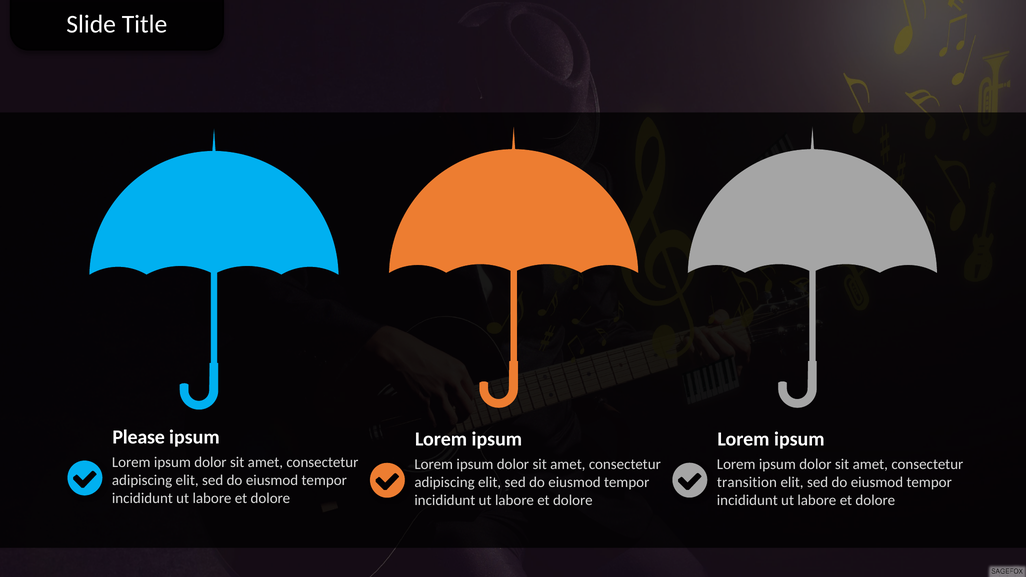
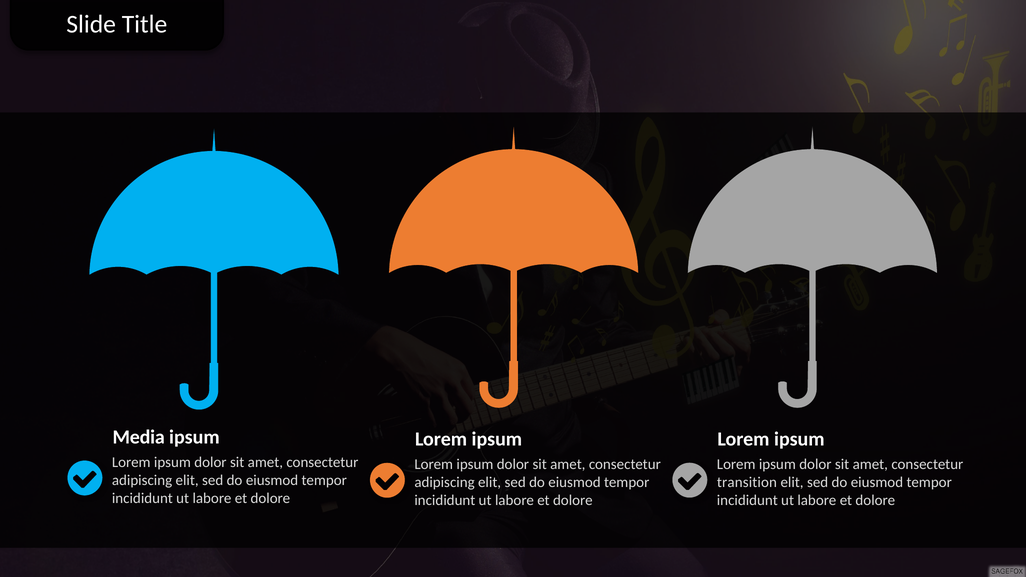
Please: Please -> Media
